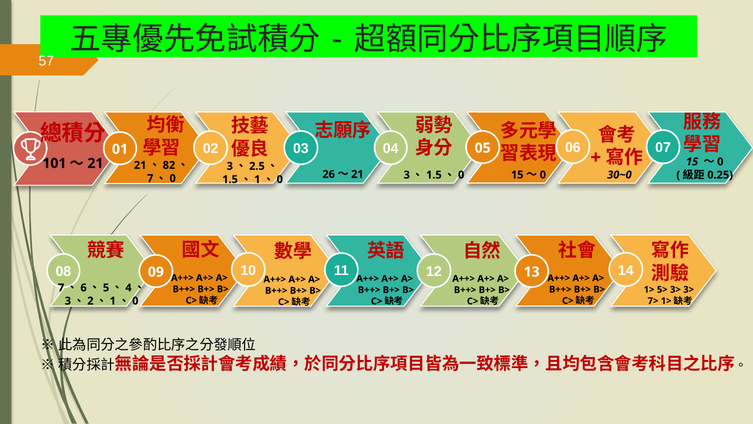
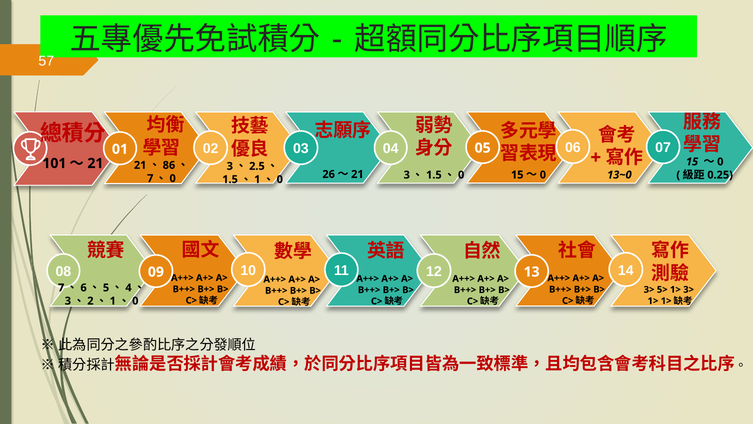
82: 82 -> 86
30~0: 30~0 -> 13~0
1> at (649, 289): 1> -> 3>
5> 3>: 3> -> 1>
7> at (653, 301): 7> -> 1>
